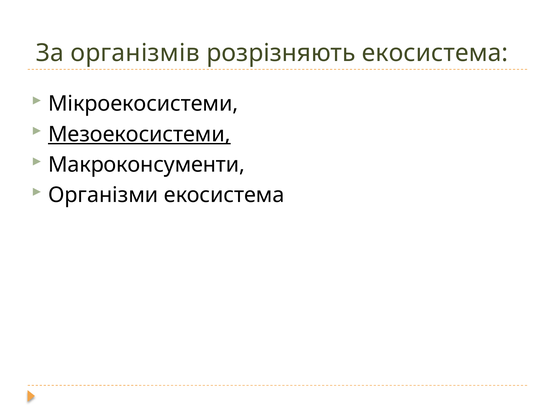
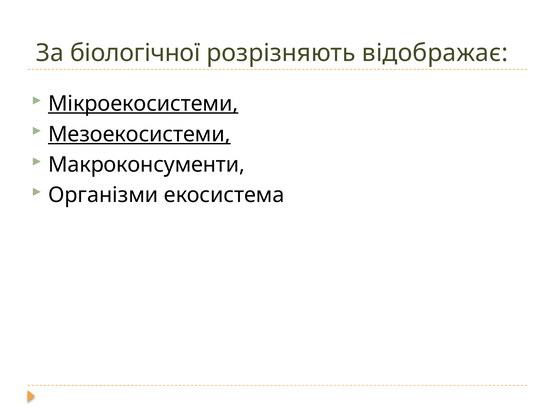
організмів: організмів -> біологічної
розрізняють екосистема: екосистема -> відображає
Мікроекосистеми underline: none -> present
